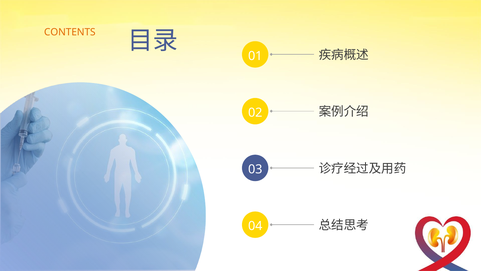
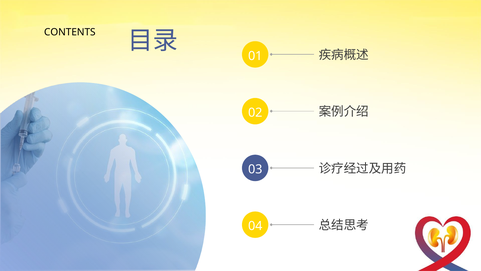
CONTENTS colour: orange -> black
